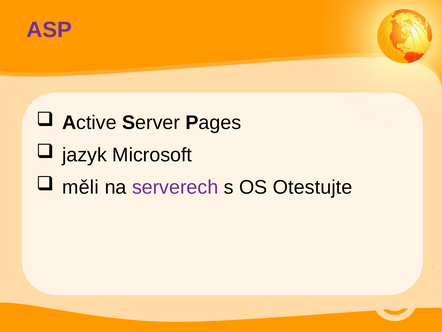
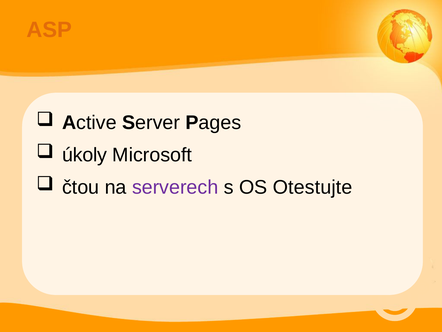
ASP colour: purple -> orange
jazyk: jazyk -> úkoly
měli: měli -> čtou
